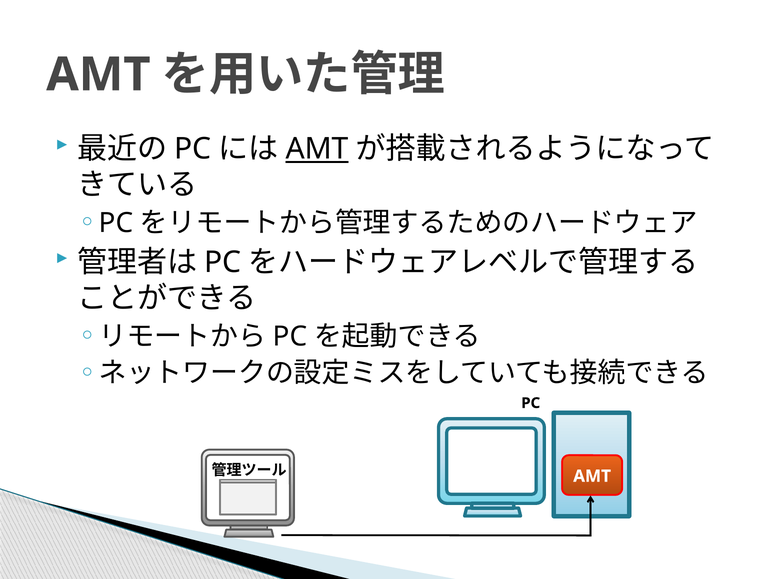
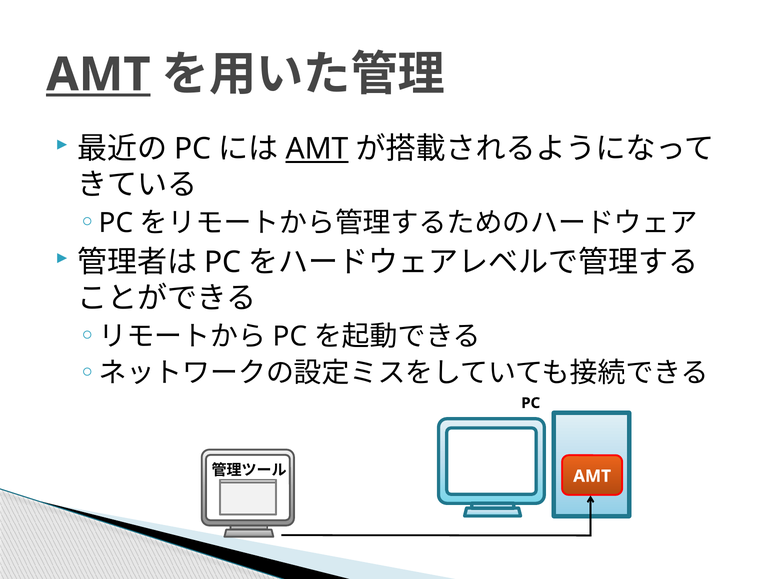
AMT at (98, 75) underline: none -> present
